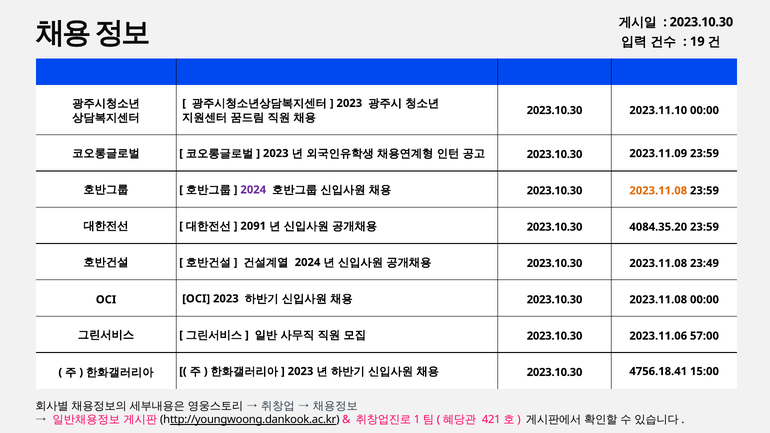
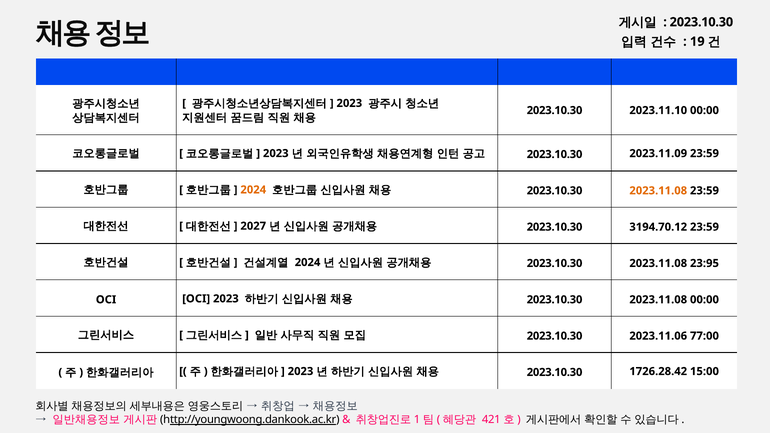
2024 at (253, 190) colour: purple -> orange
2091: 2091 -> 2027
4084.35.20: 4084.35.20 -> 3194.70.12
23:49: 23:49 -> 23:95
57:00: 57:00 -> 77:00
4756.18.41: 4756.18.41 -> 1726.28.42
